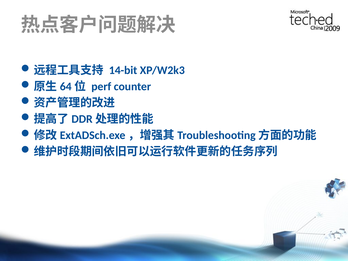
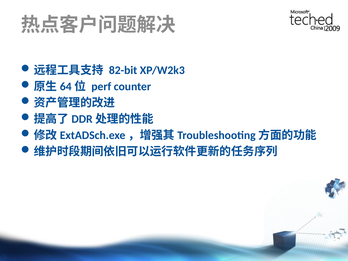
14-bit: 14-bit -> 82-bit
